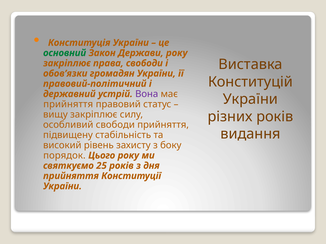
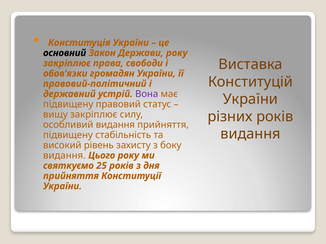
основний colour: green -> black
прийняття at (68, 104): прийняття -> підвищену
особливий свободи: свободи -> видання
порядок at (64, 156): порядок -> видання
